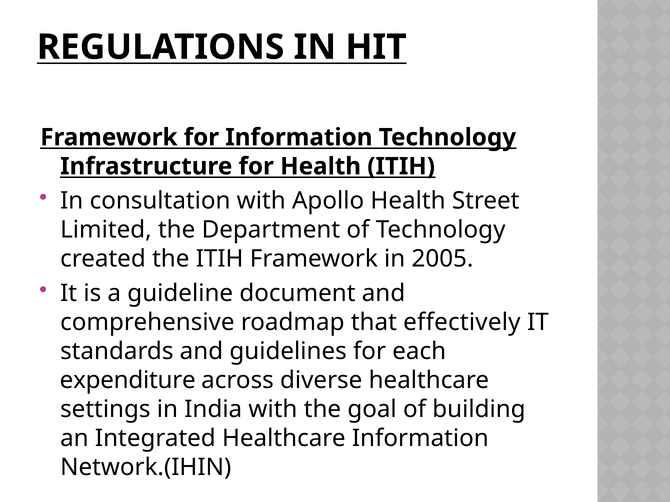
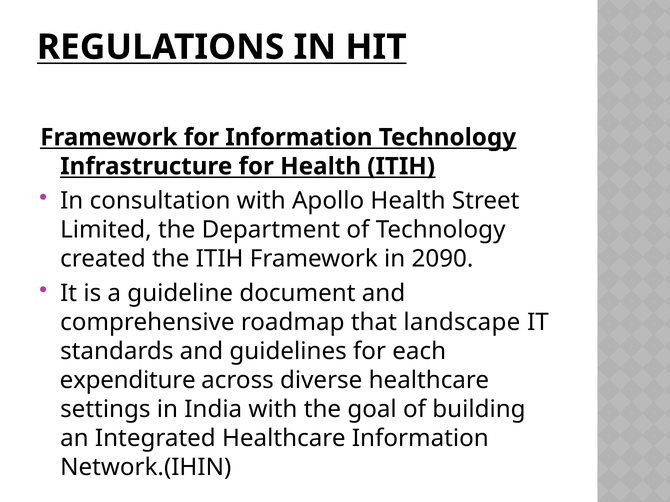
2005: 2005 -> 2090
effectively: effectively -> landscape
